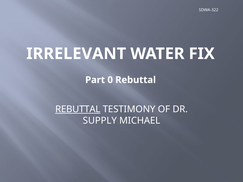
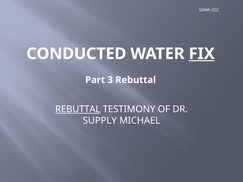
IRRELEVANT: IRRELEVANT -> CONDUCTED
FIX underline: none -> present
0: 0 -> 3
